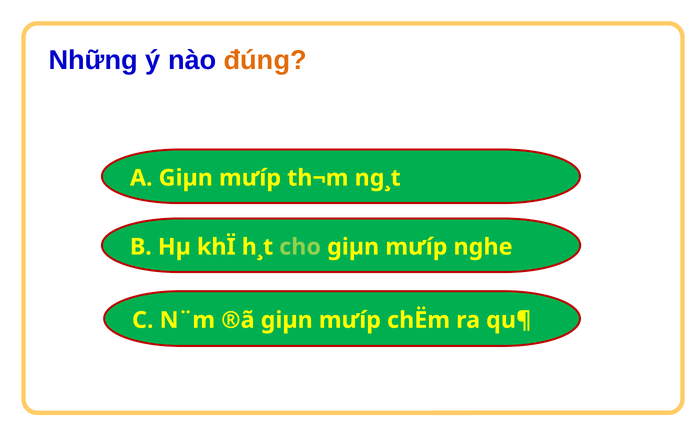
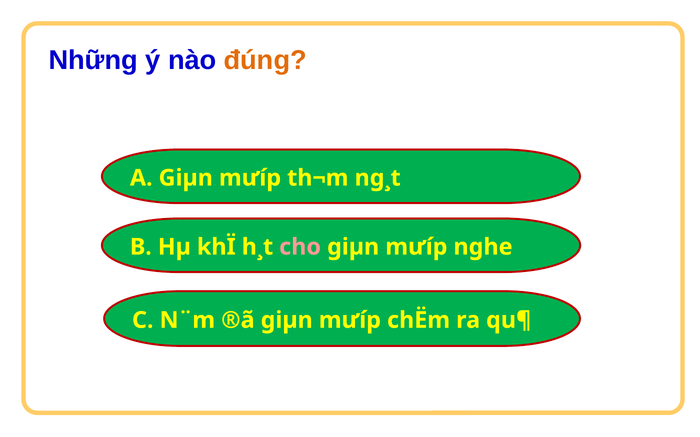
cho colour: light green -> pink
